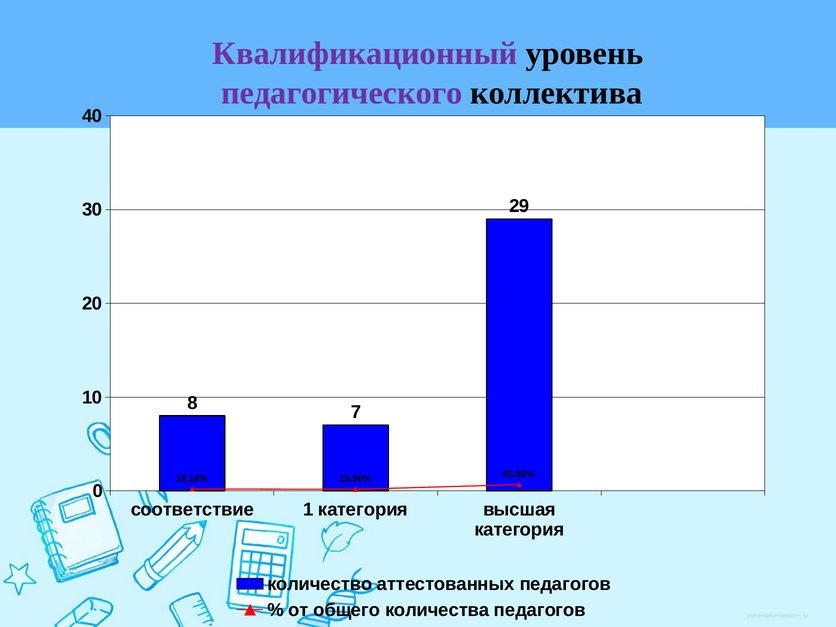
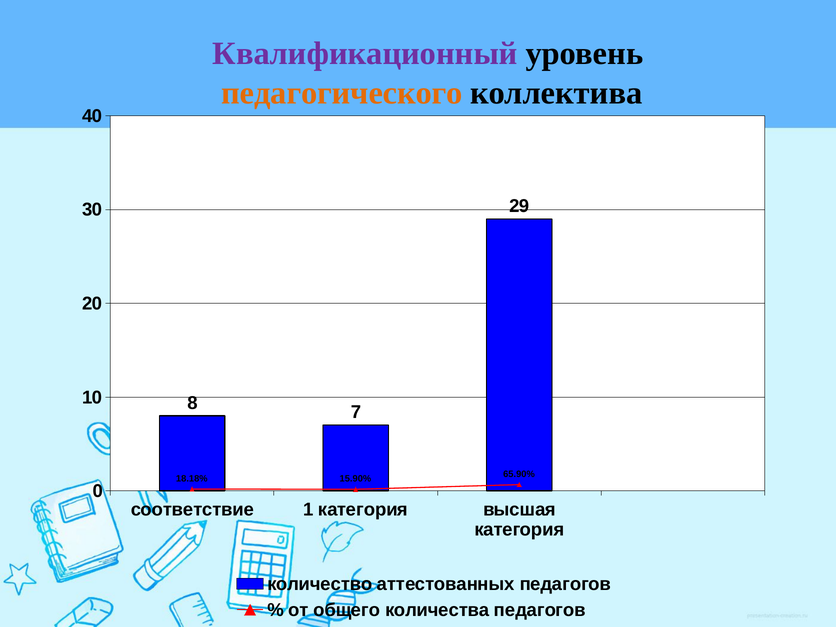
педагогического colour: purple -> orange
